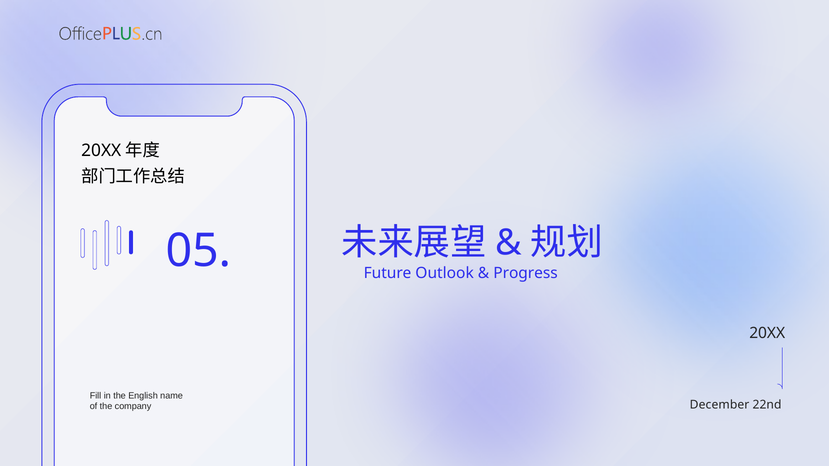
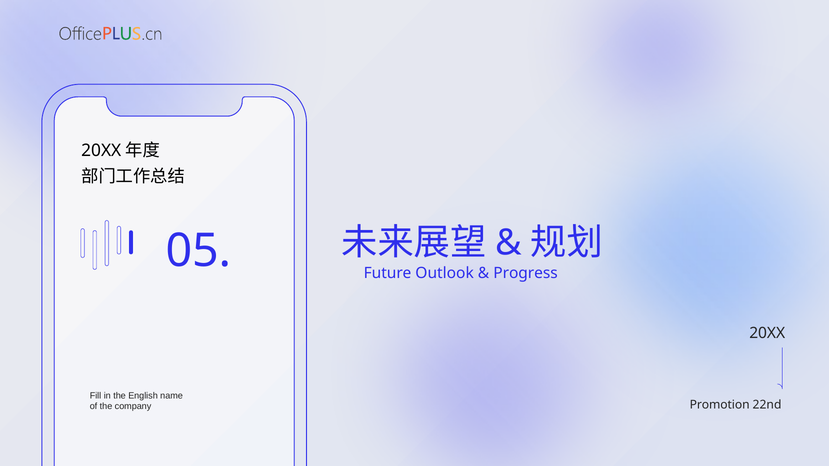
December: December -> Promotion
